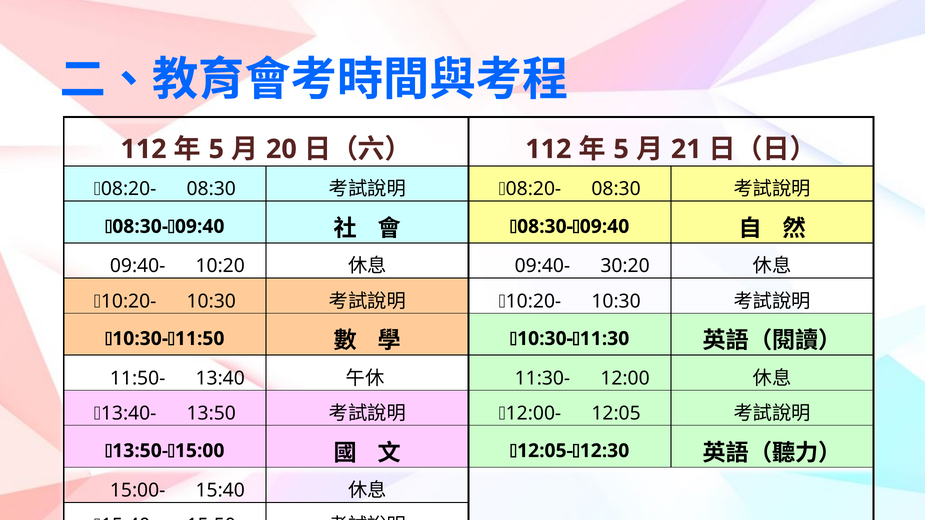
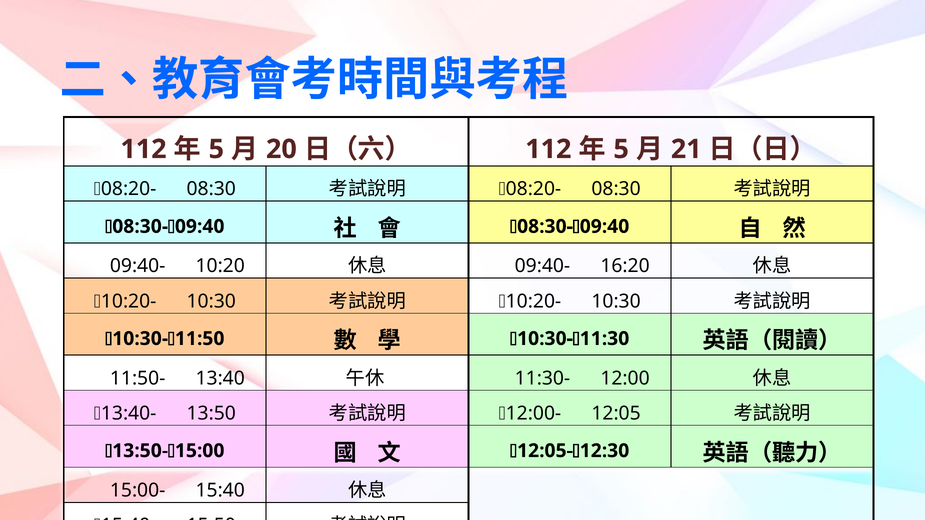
30:20: 30:20 -> 16:20
